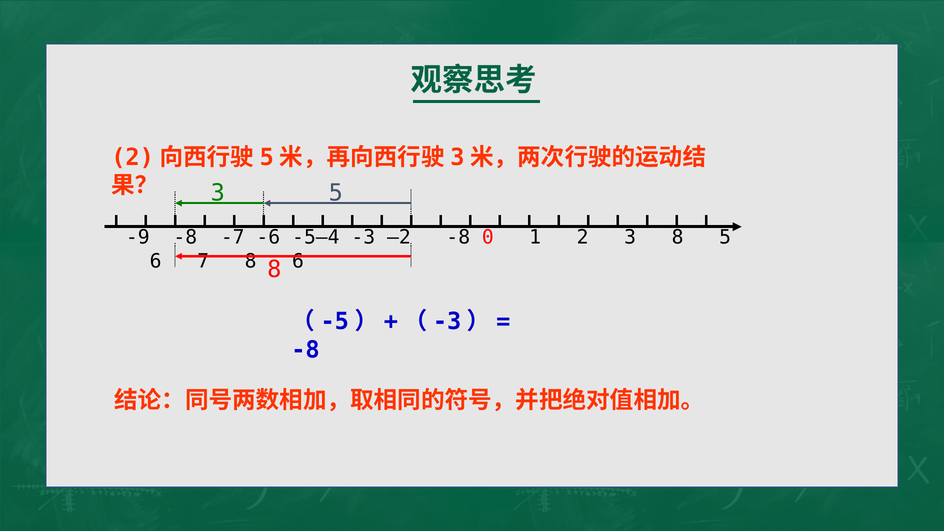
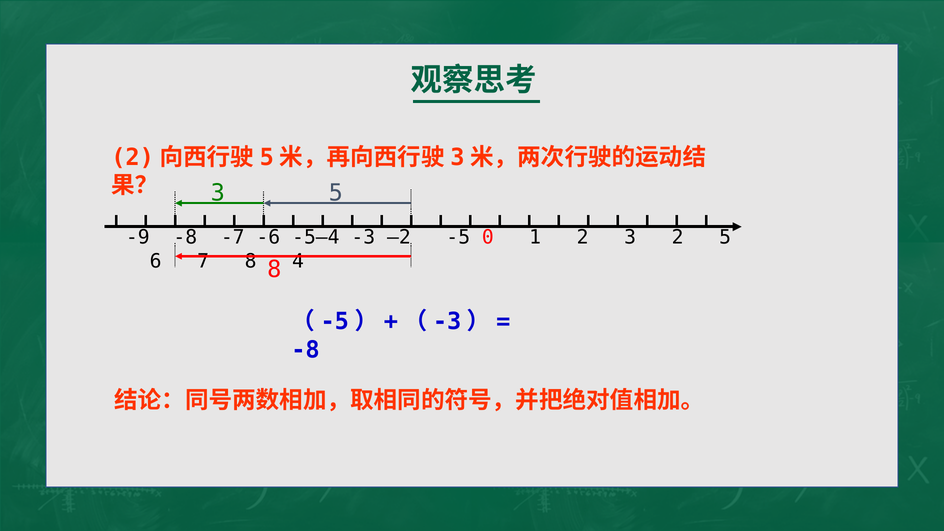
–2 -8: -8 -> -5
3 8: 8 -> 2
8 6: 6 -> 4
